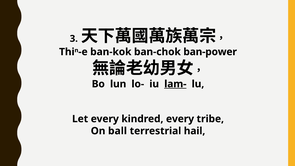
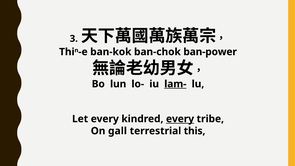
every at (180, 119) underline: none -> present
ball: ball -> gall
hail: hail -> this
